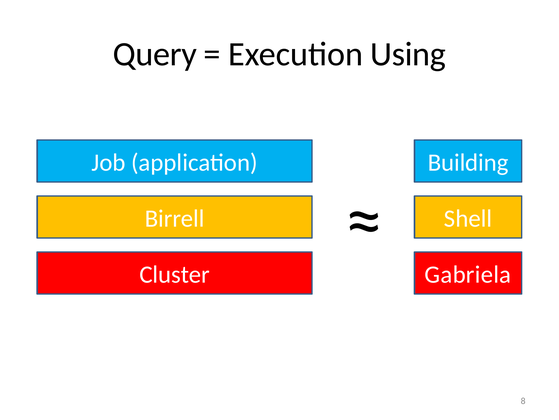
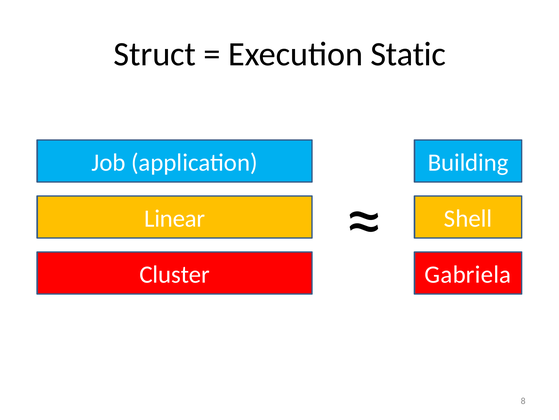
Query: Query -> Struct
Using: Using -> Static
Birrell: Birrell -> Linear
